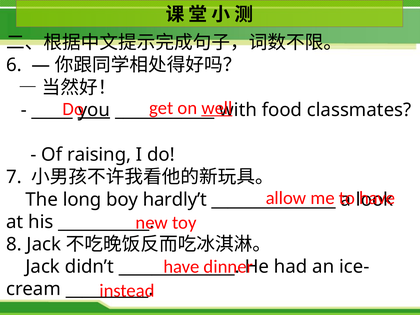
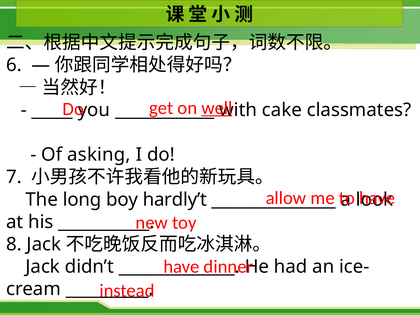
you underline: present -> none
food: food -> cake
raising: raising -> asking
